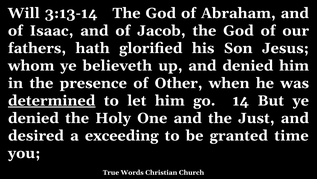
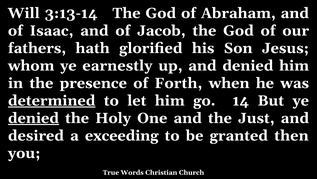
believeth: believeth -> earnestly
Other: Other -> Forth
denied at (33, 118) underline: none -> present
time: time -> then
